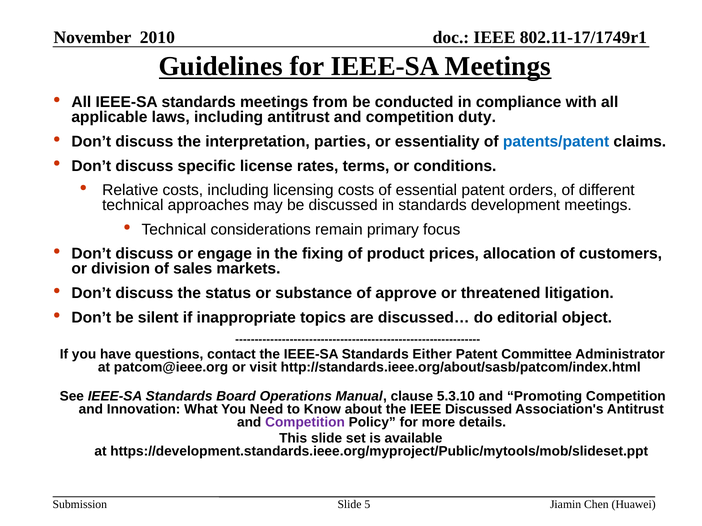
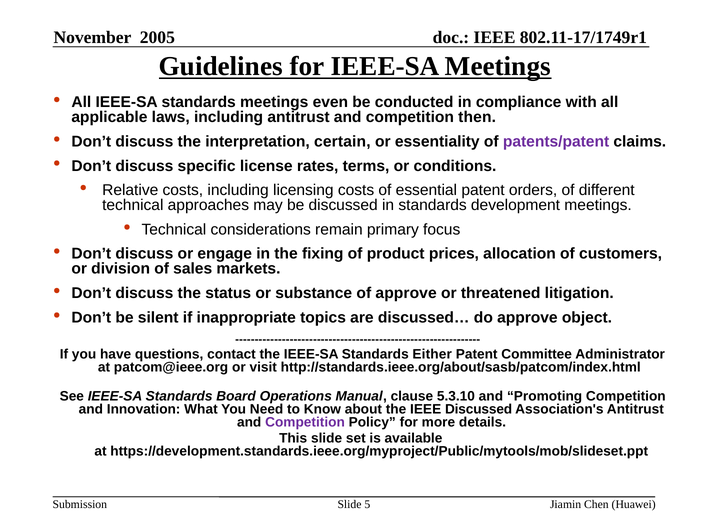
2010: 2010 -> 2005
from: from -> even
duty: duty -> then
parties: parties -> certain
patents/patent colour: blue -> purple
do editorial: editorial -> approve
